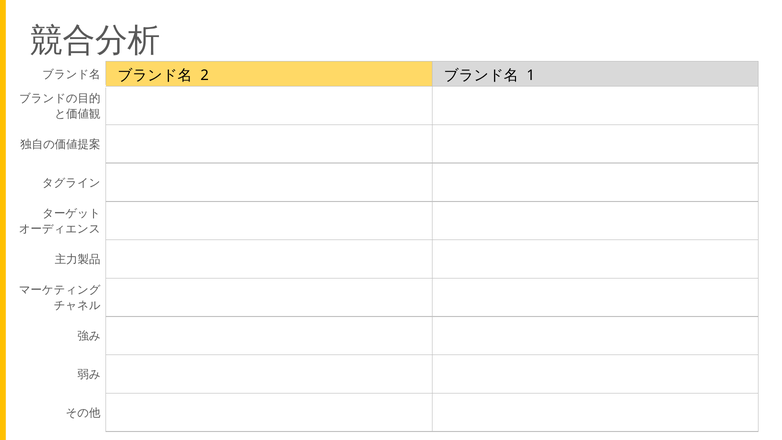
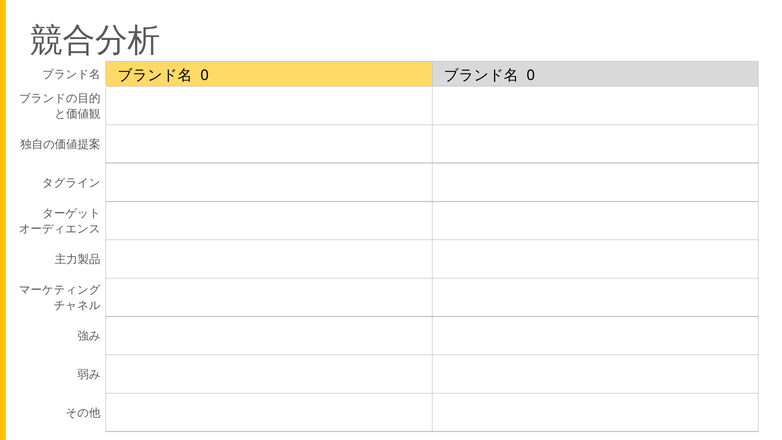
2 at (205, 75): 2 -> 0
1 at (531, 75): 1 -> 0
